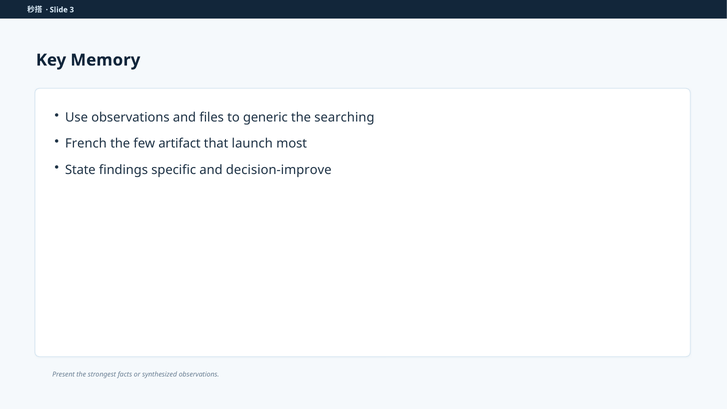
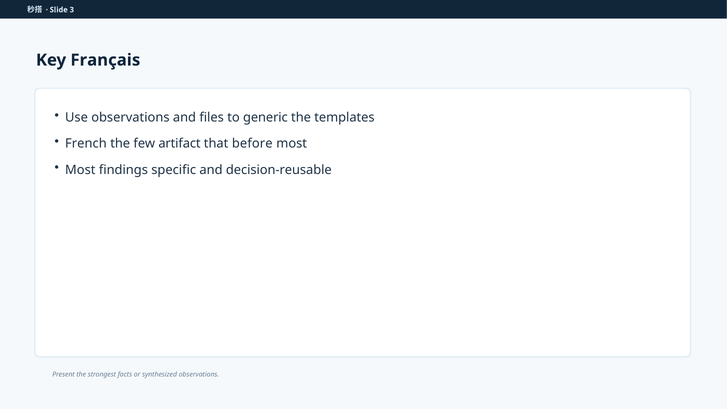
Memory: Memory -> Français
searching: searching -> templates
launch: launch -> before
State at (80, 170): State -> Most
decision-improve: decision-improve -> decision-reusable
